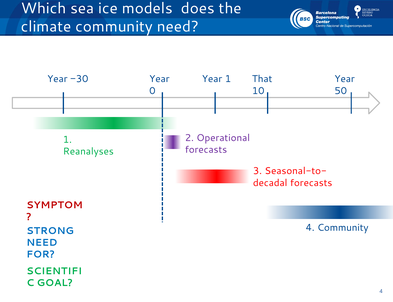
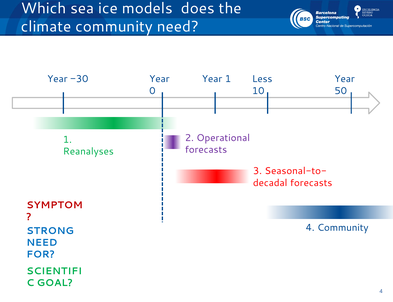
That: That -> Less
